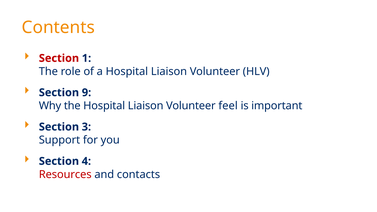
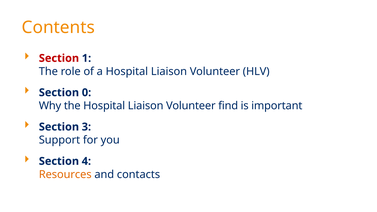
9: 9 -> 0
feel: feel -> find
Resources colour: red -> orange
